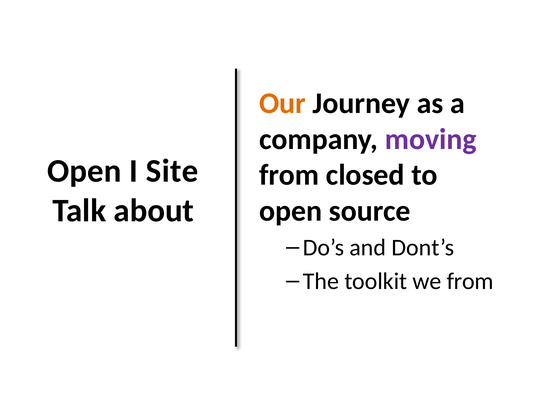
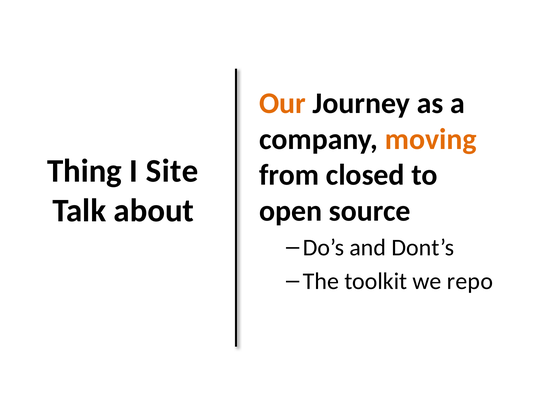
moving colour: purple -> orange
Open at (84, 171): Open -> Thing
we from: from -> repo
